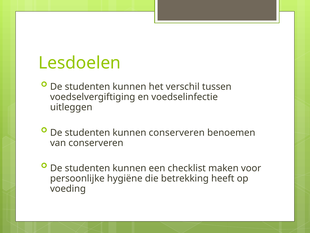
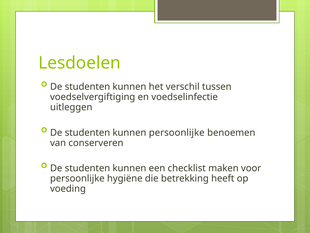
kunnen conserveren: conserveren -> persoonlijke
